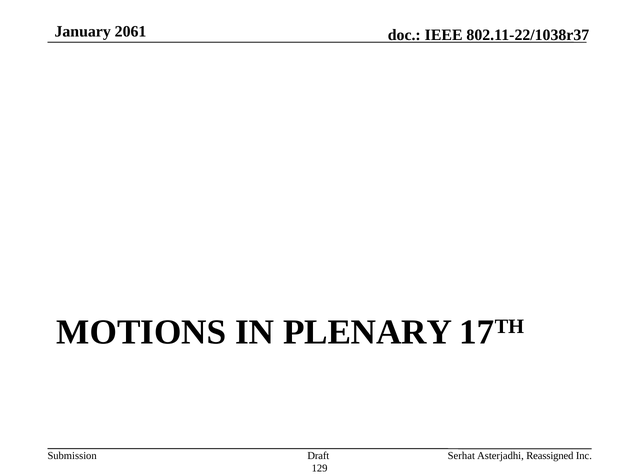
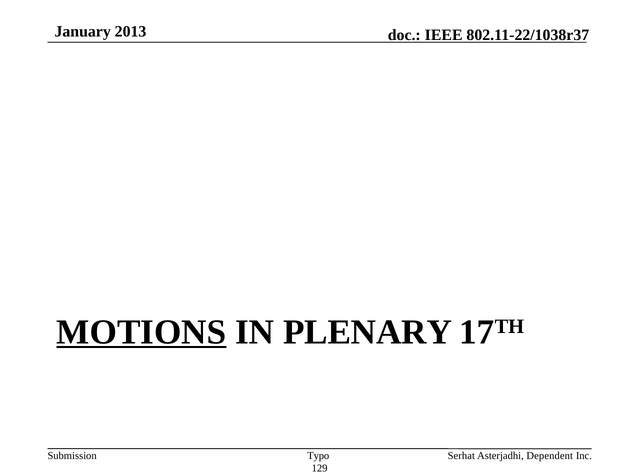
2061: 2061 -> 2013
MOTIONS underline: none -> present
Draft: Draft -> Typo
Reassigned: Reassigned -> Dependent
